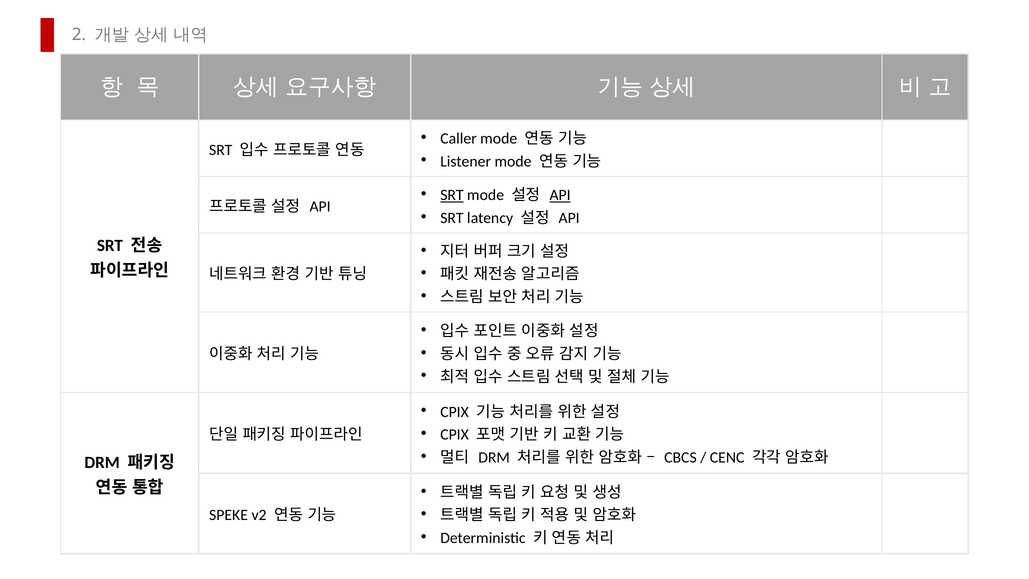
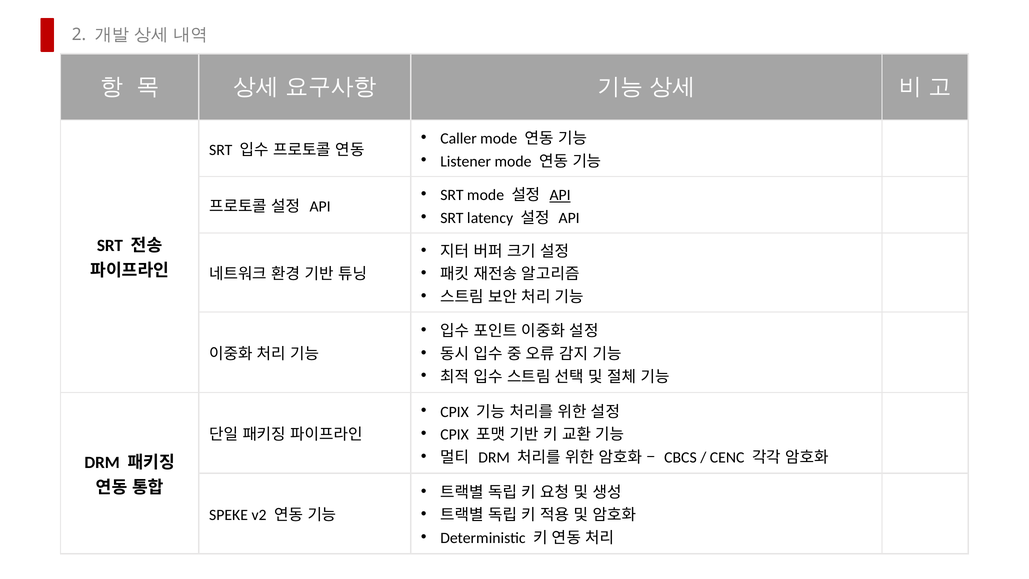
SRT at (452, 195) underline: present -> none
